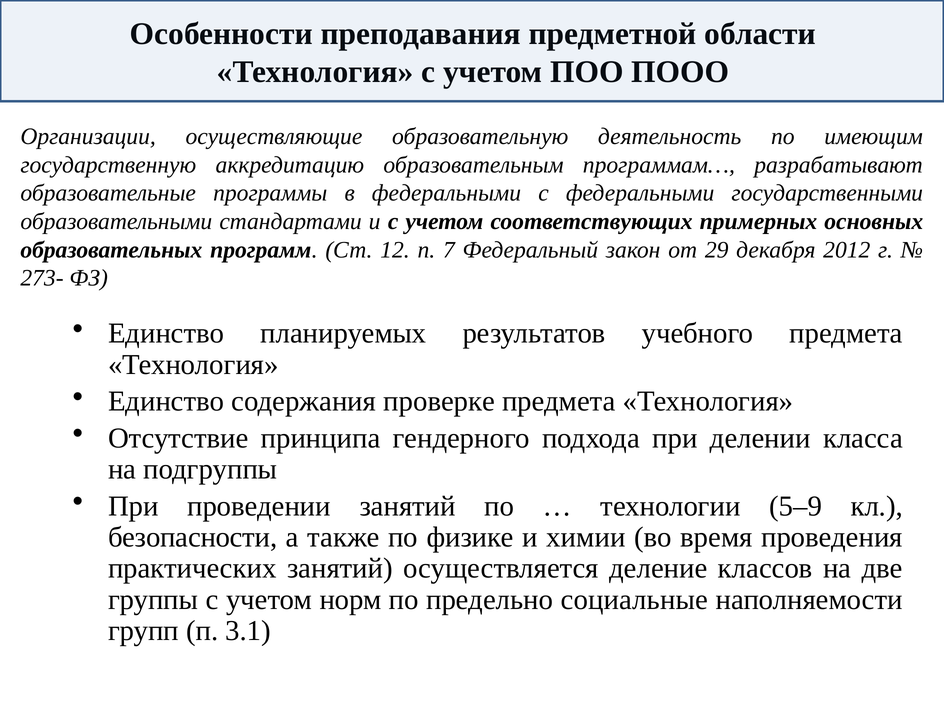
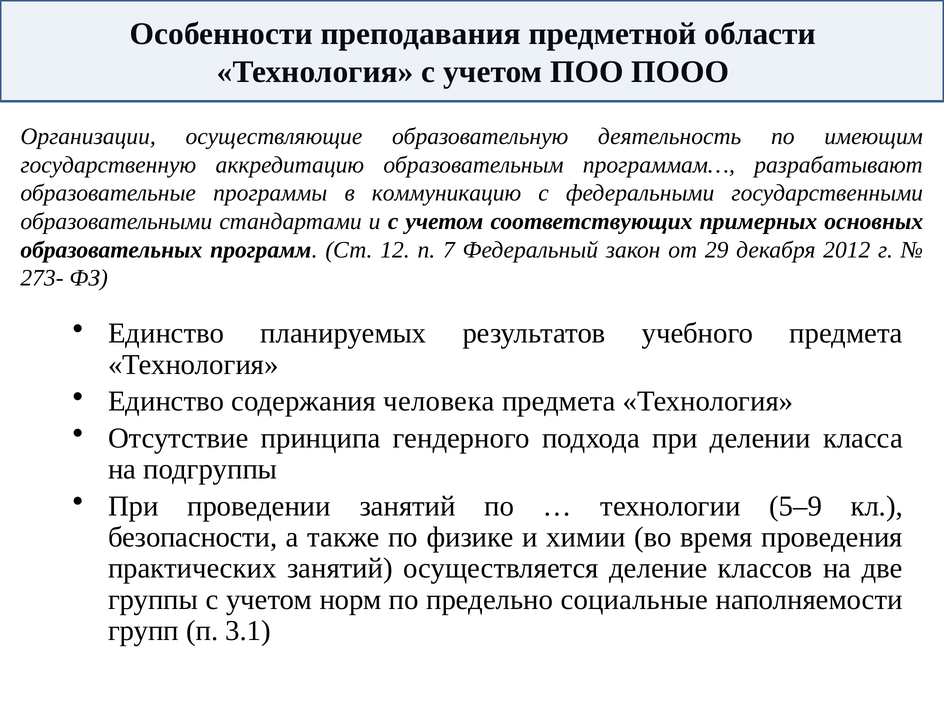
в федеральными: федеральными -> коммуникацию
проверке: проверке -> человека
